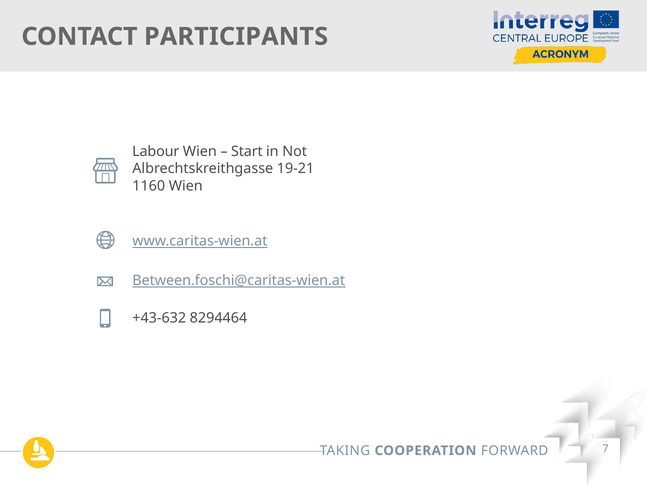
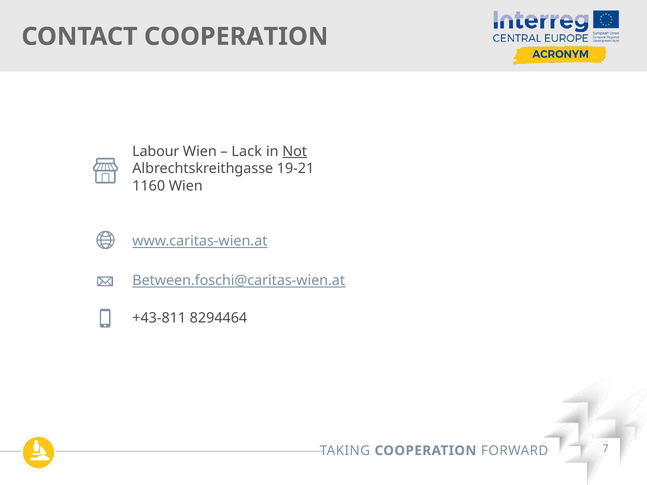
CONTACT PARTICIPANTS: PARTICIPANTS -> COOPERATION
Start: Start -> Lack
Not underline: none -> present
+43-632: +43-632 -> +43-811
